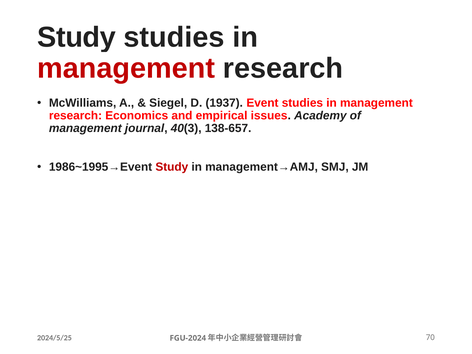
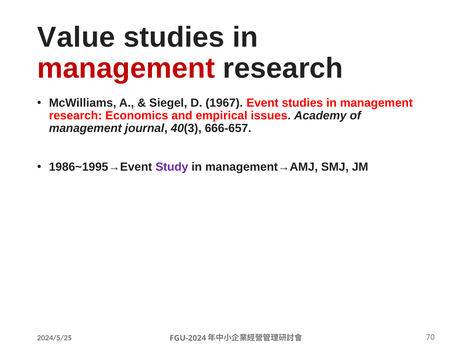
Study at (77, 37): Study -> Value
1937: 1937 -> 1967
138-657: 138-657 -> 666-657
Study at (172, 167) colour: red -> purple
